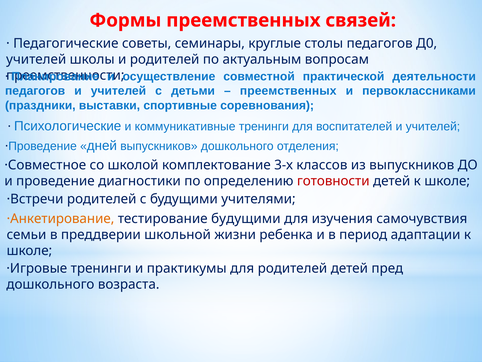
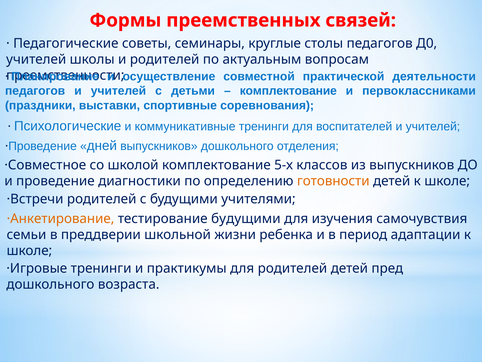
преемственных at (288, 91): преемственных -> комплектование
3-х: 3-х -> 5-х
готовности colour: red -> orange
